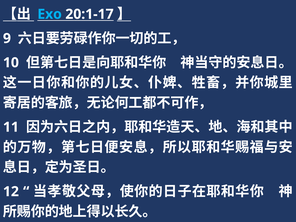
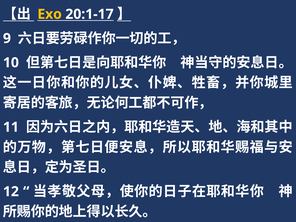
Exo colour: light blue -> yellow
